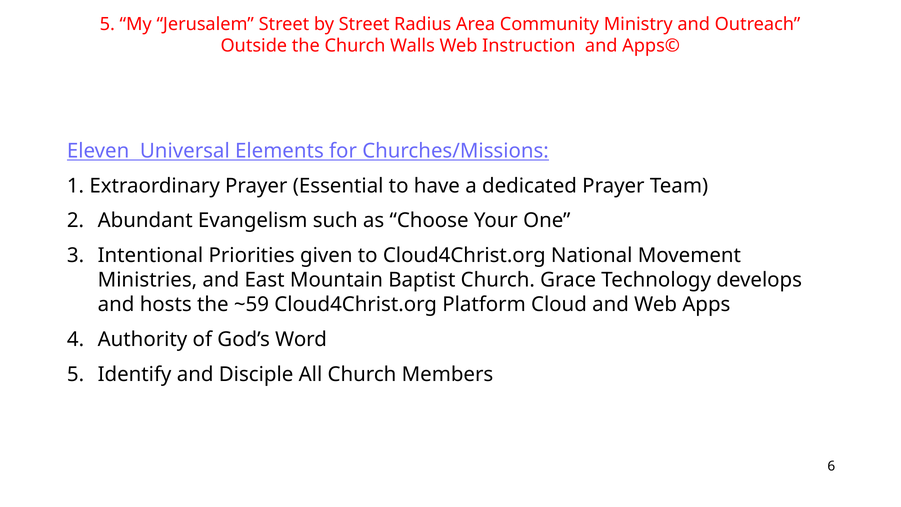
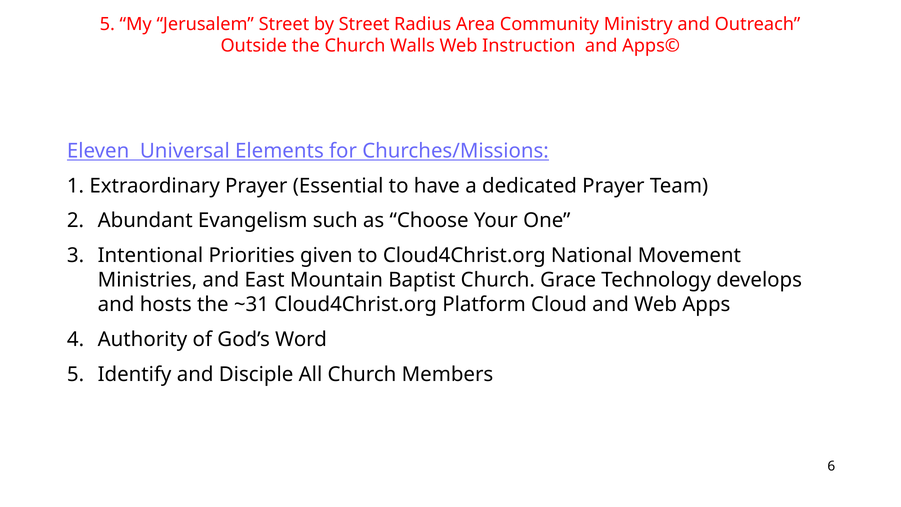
~59: ~59 -> ~31
